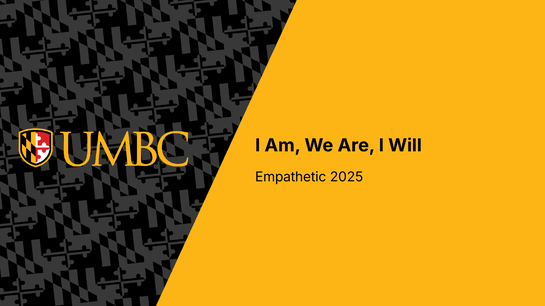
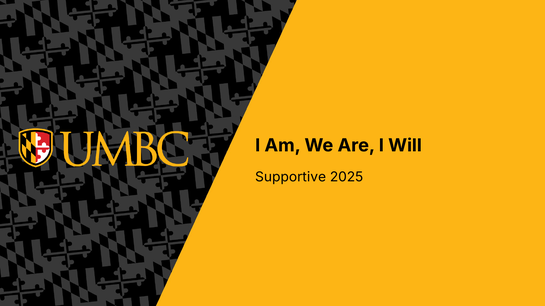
Empathetic: Empathetic -> Supportive
